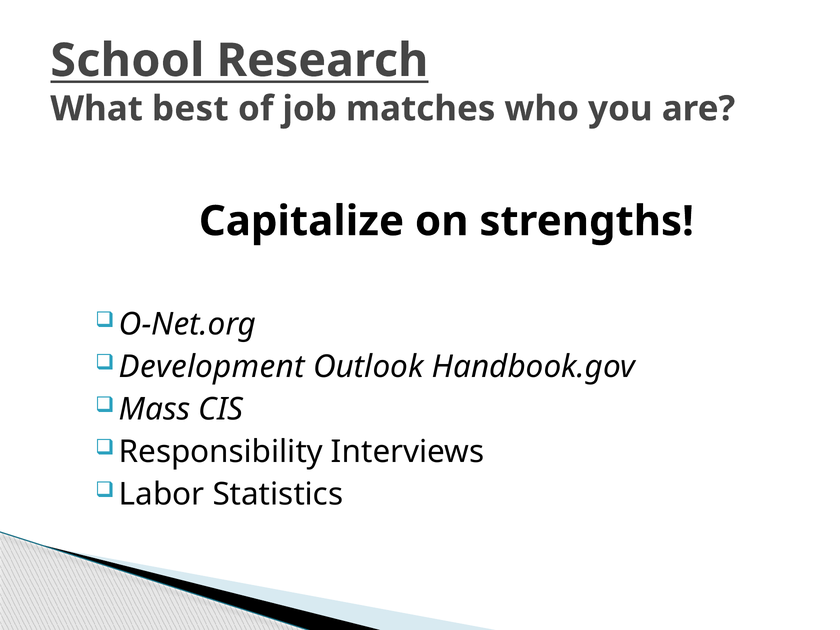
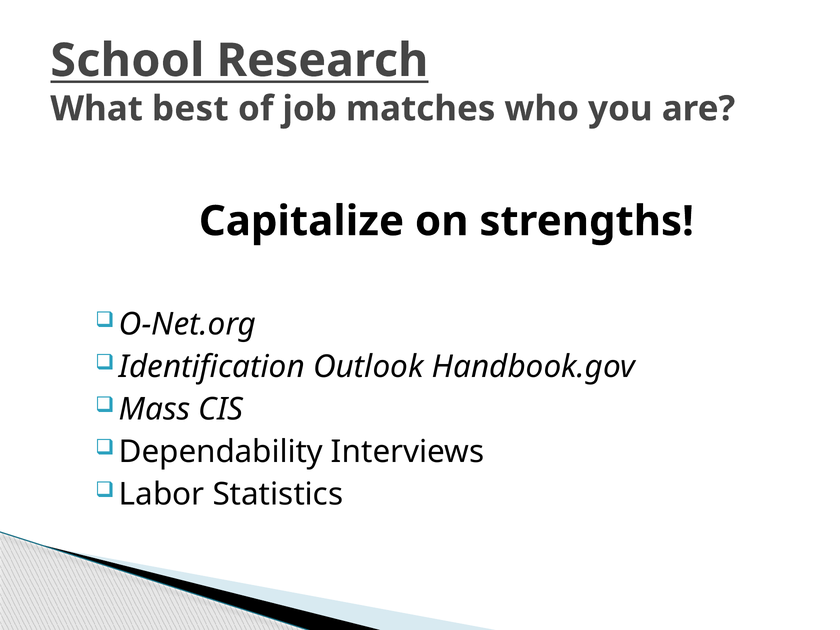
Development: Development -> Identification
Responsibility: Responsibility -> Dependability
